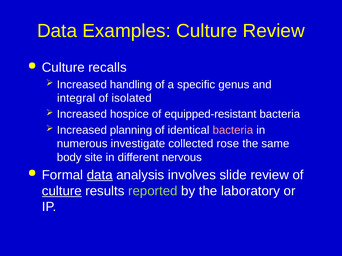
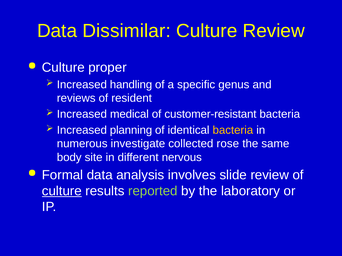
Examples: Examples -> Dissimilar
recalls: recalls -> proper
integral: integral -> reviews
isolated: isolated -> resident
hospice: hospice -> medical
equipped-resistant: equipped-resistant -> customer-resistant
bacteria at (233, 130) colour: pink -> yellow
data at (100, 175) underline: present -> none
